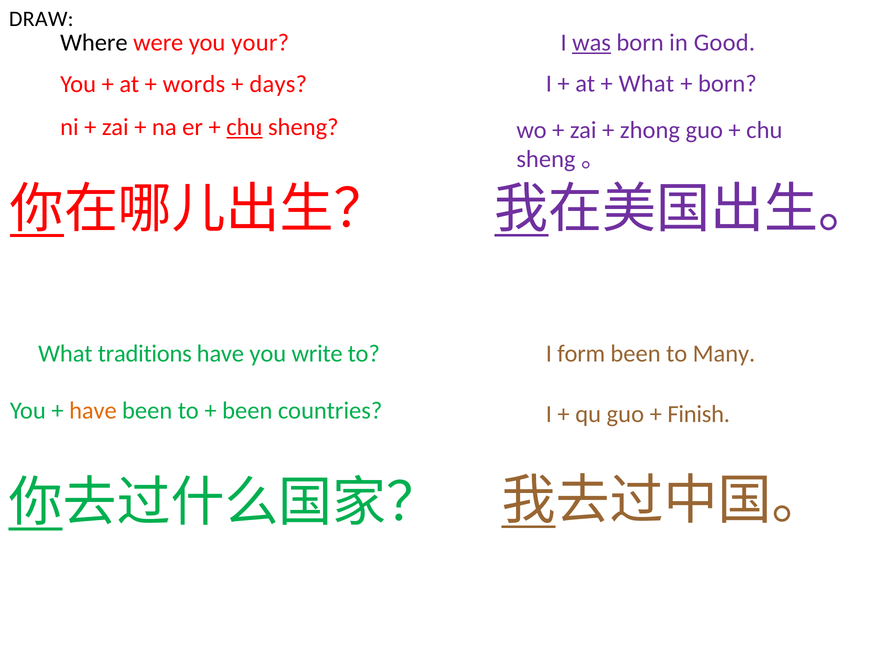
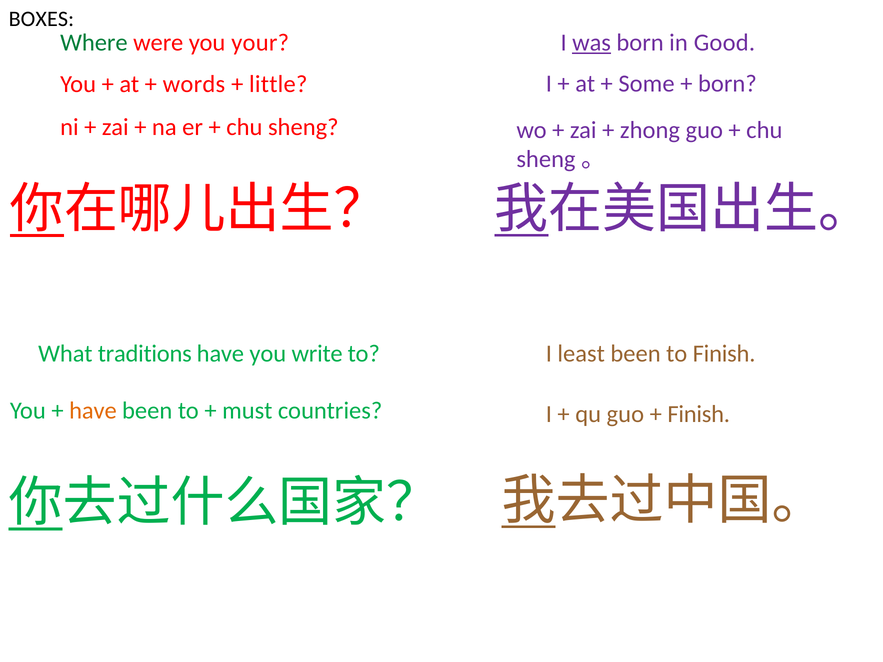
DRAW: DRAW -> BOXES
Where colour: black -> green
What at (646, 84): What -> Some
days: days -> little
chu at (244, 127) underline: present -> none
form: form -> least
to Many: Many -> Finish
been at (247, 411): been -> must
